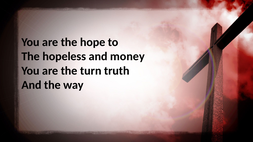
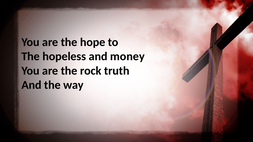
turn: turn -> rock
